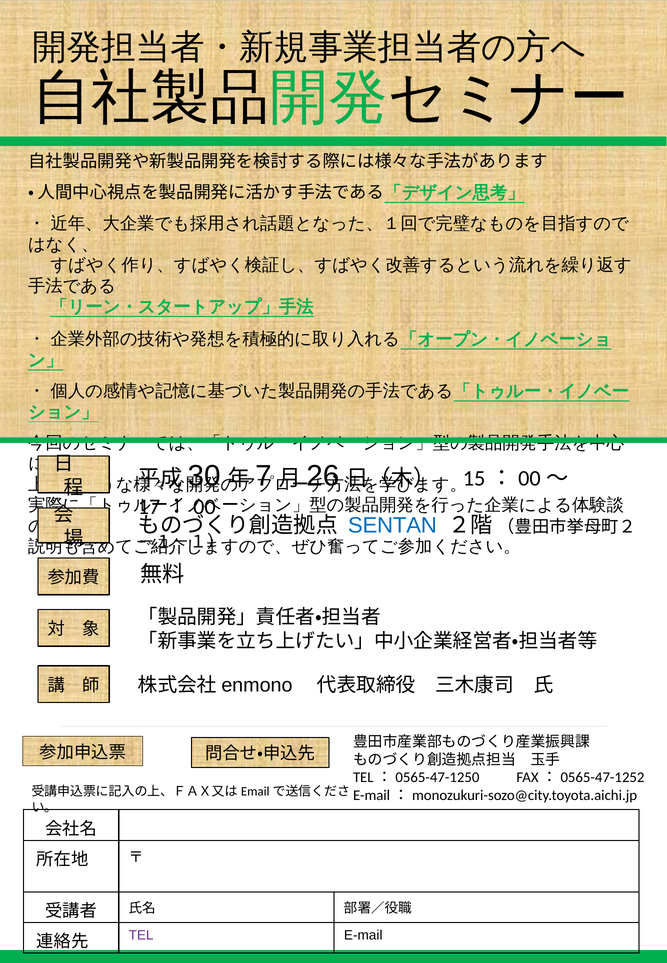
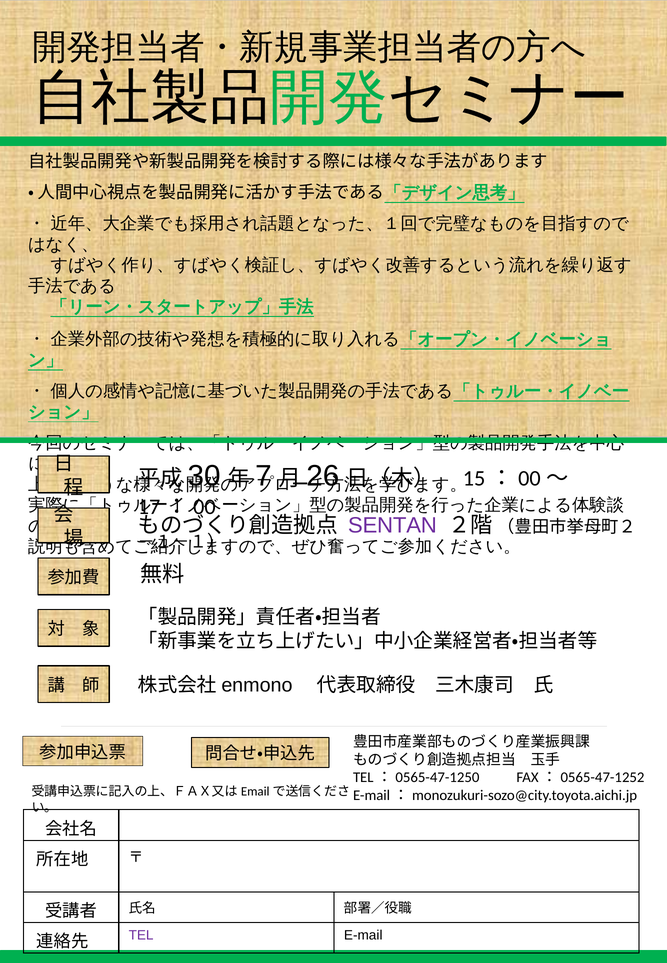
SENTAN colour: blue -> purple
